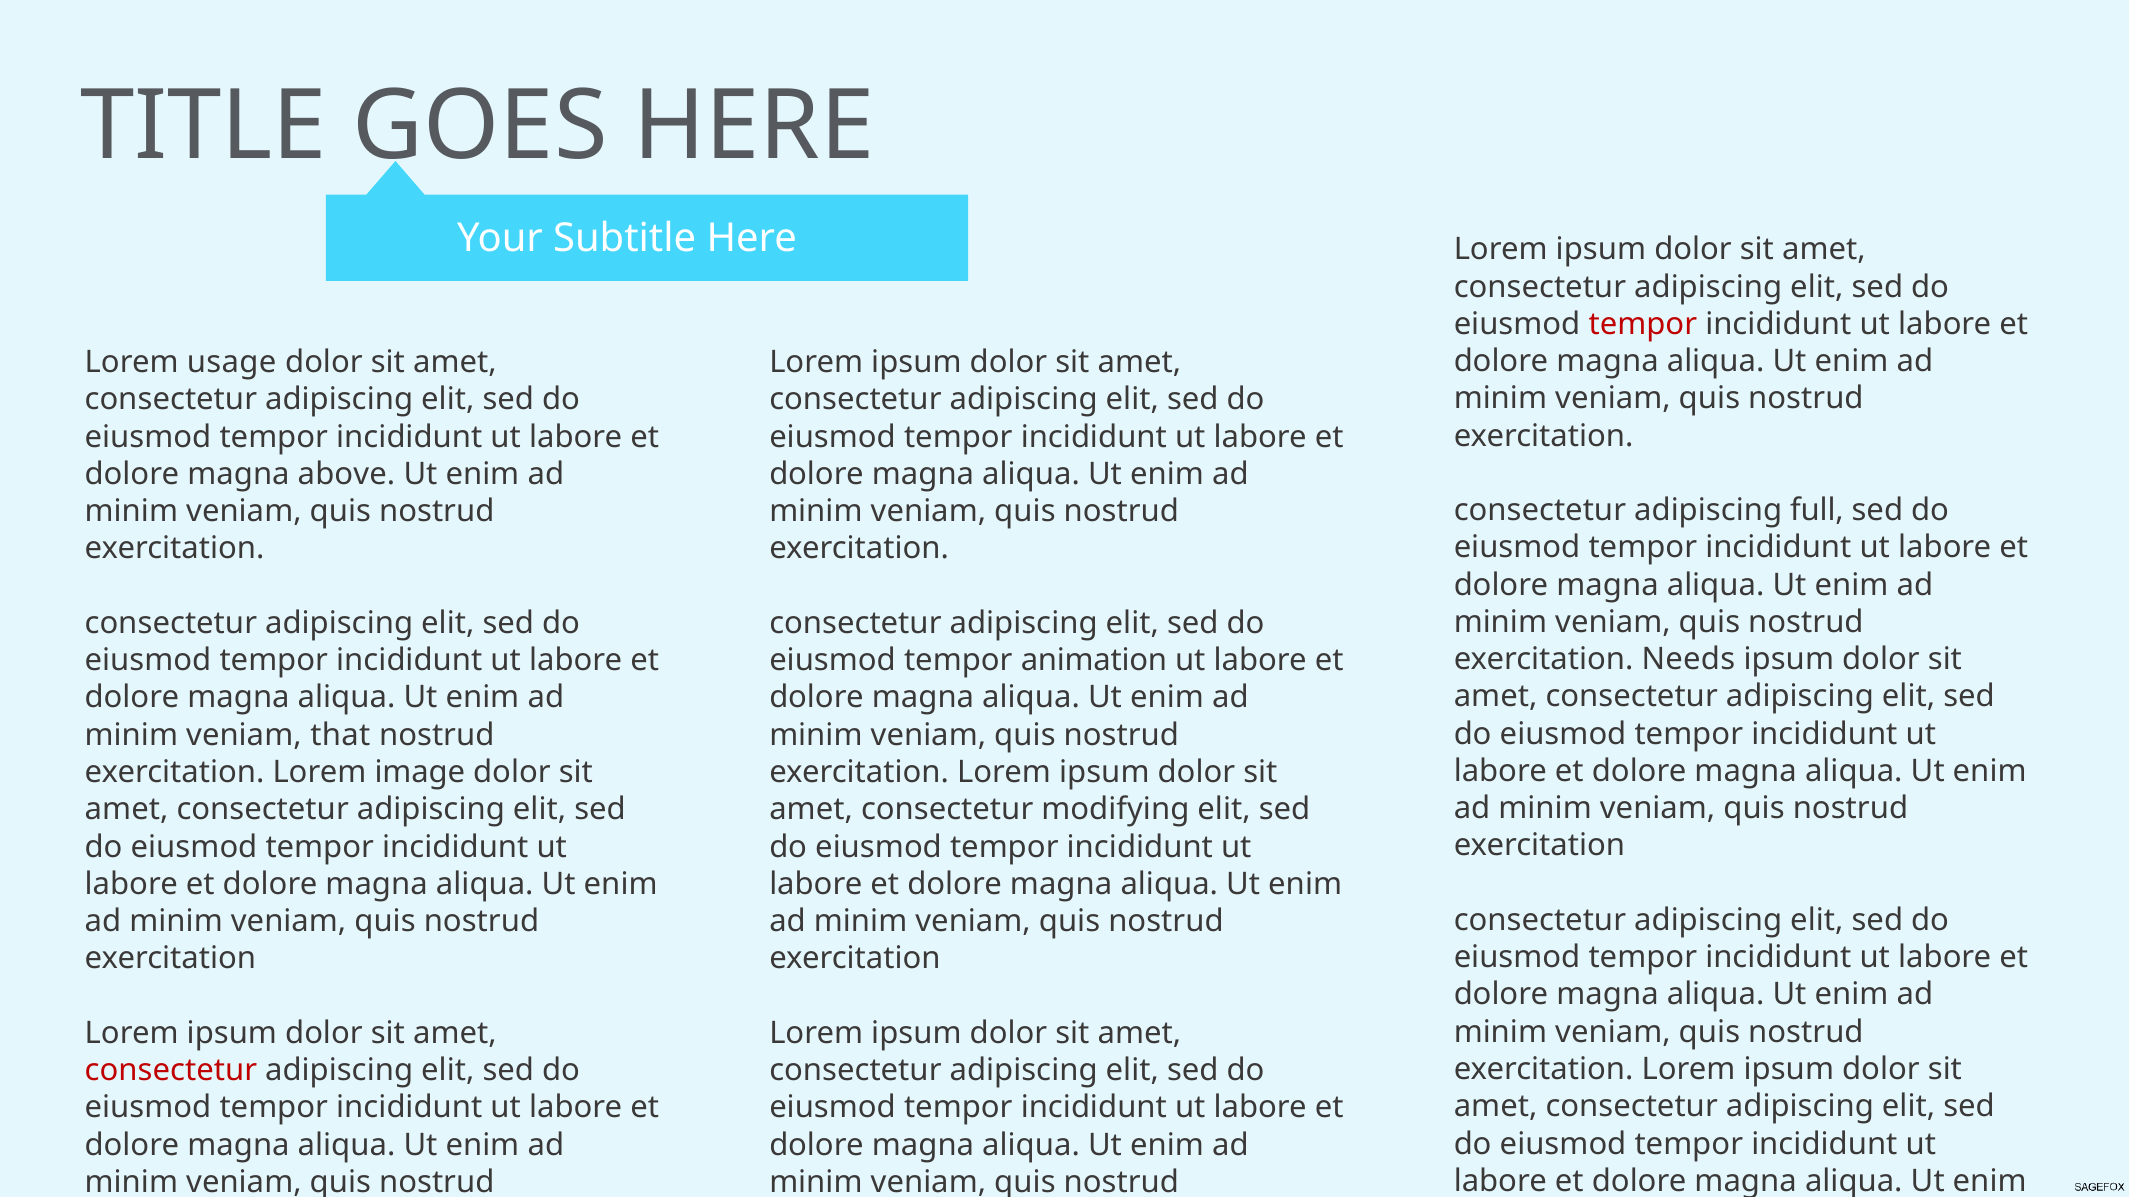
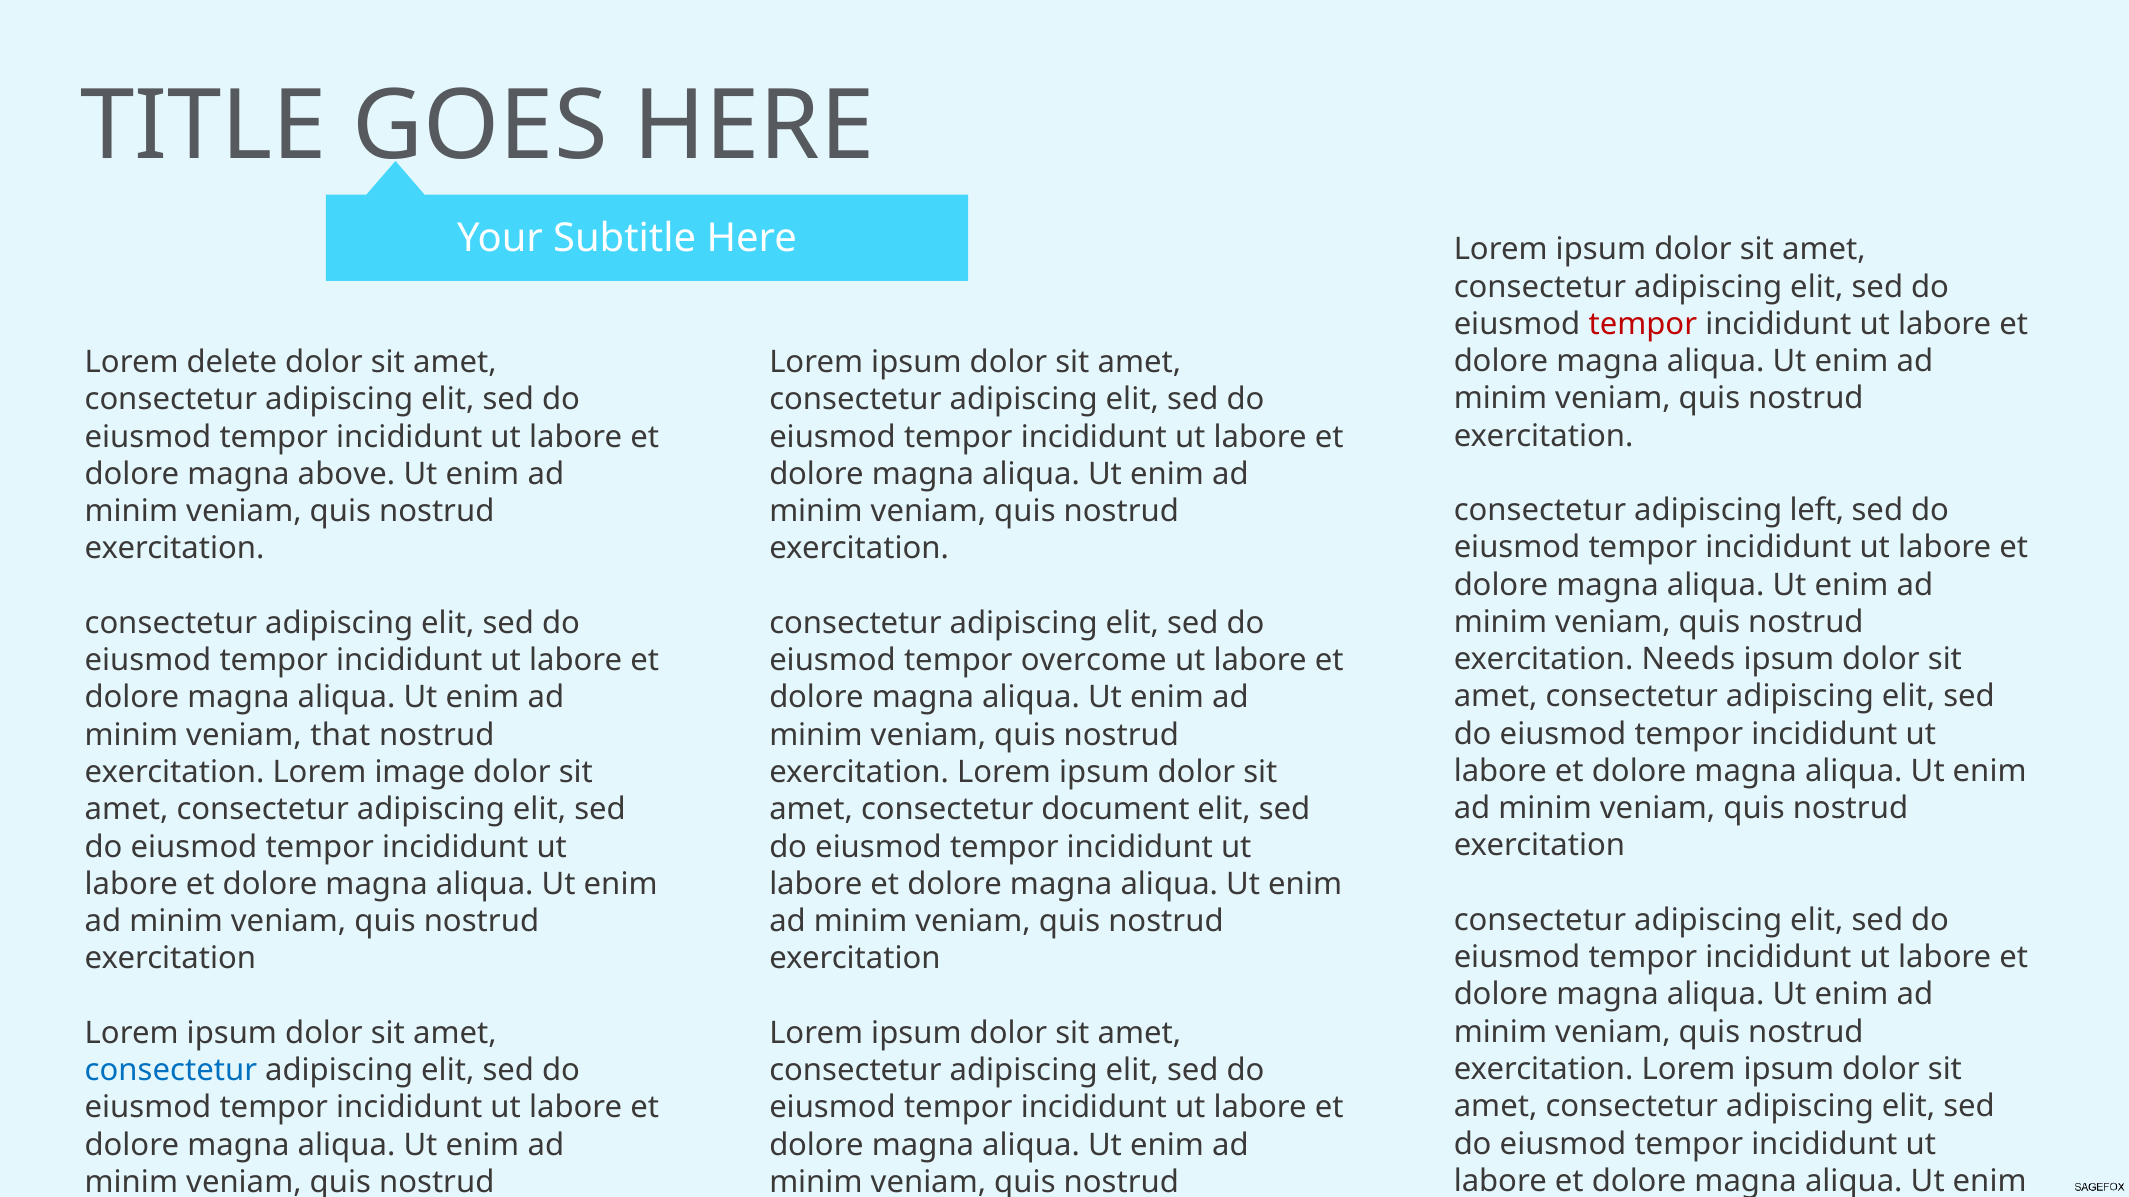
usage: usage -> delete
full: full -> left
animation: animation -> overcome
modifying: modifying -> document
consectetur at (171, 1071) colour: red -> blue
